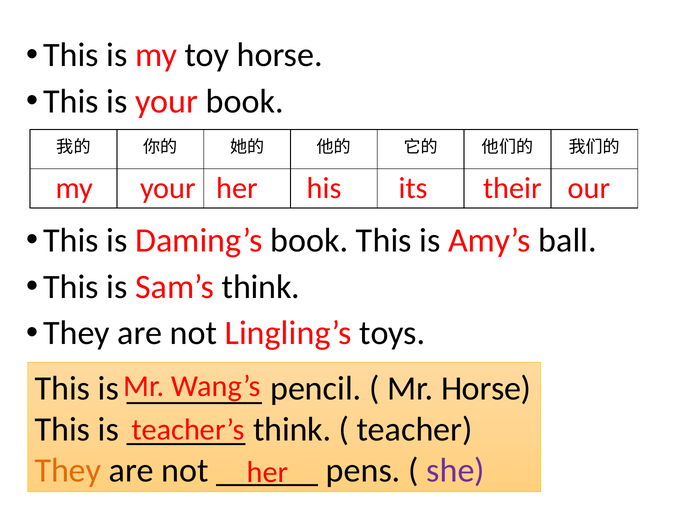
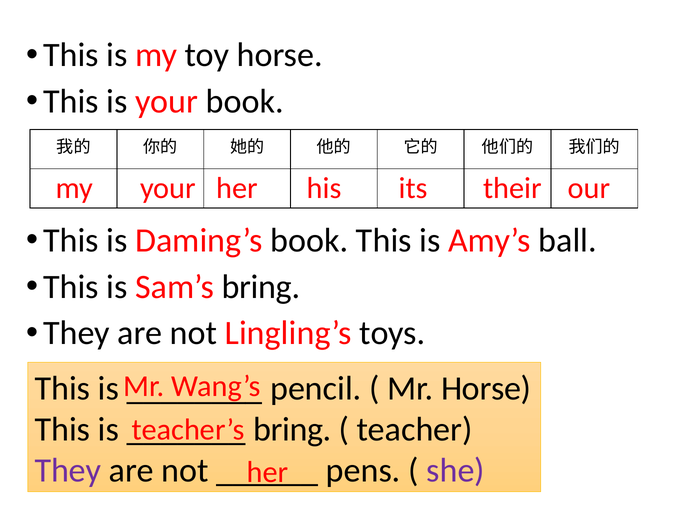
Sam’s think: think -> bring
think at (292, 429): think -> bring
They at (68, 470) colour: orange -> purple
